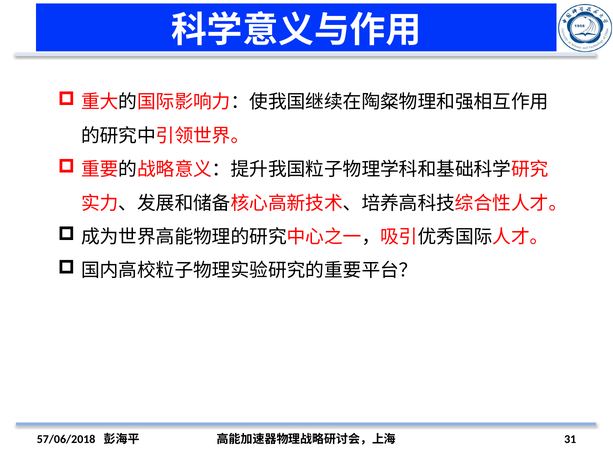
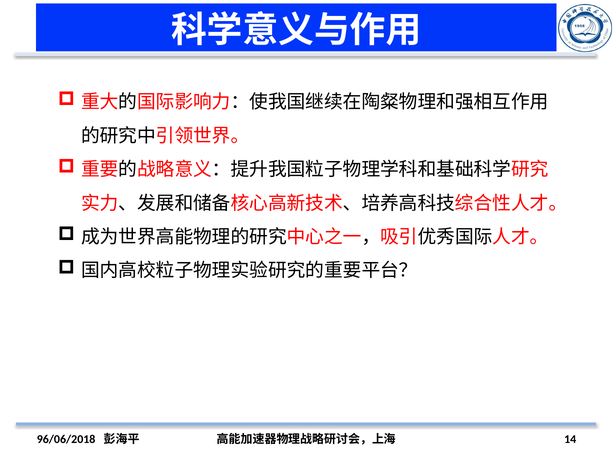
57/06/2018: 57/06/2018 -> 96/06/2018
31: 31 -> 14
